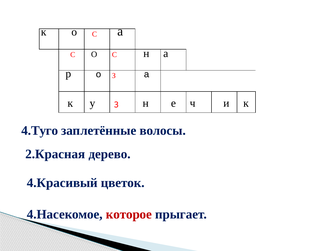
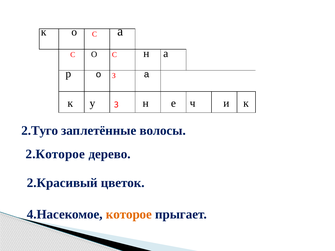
4.Туго: 4.Туго -> 2.Туго
2.Красная: 2.Красная -> 2.Которое
4.Красивый: 4.Красивый -> 2.Красивый
которое colour: red -> orange
